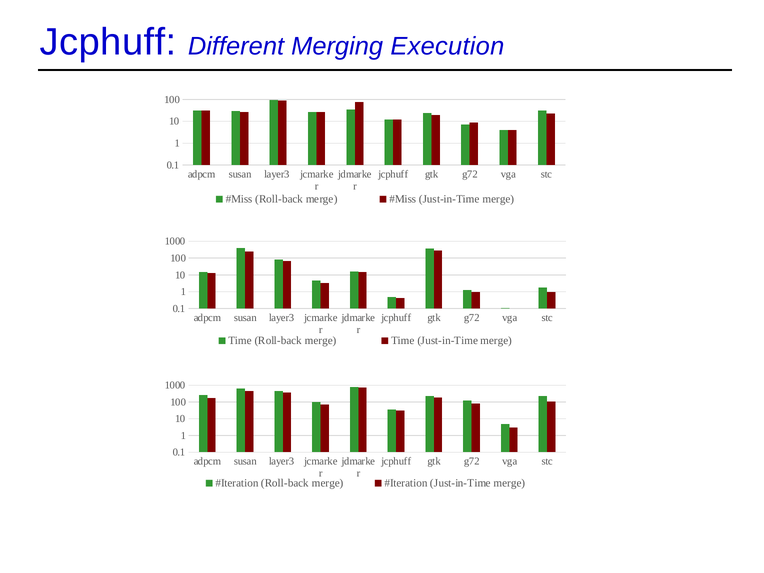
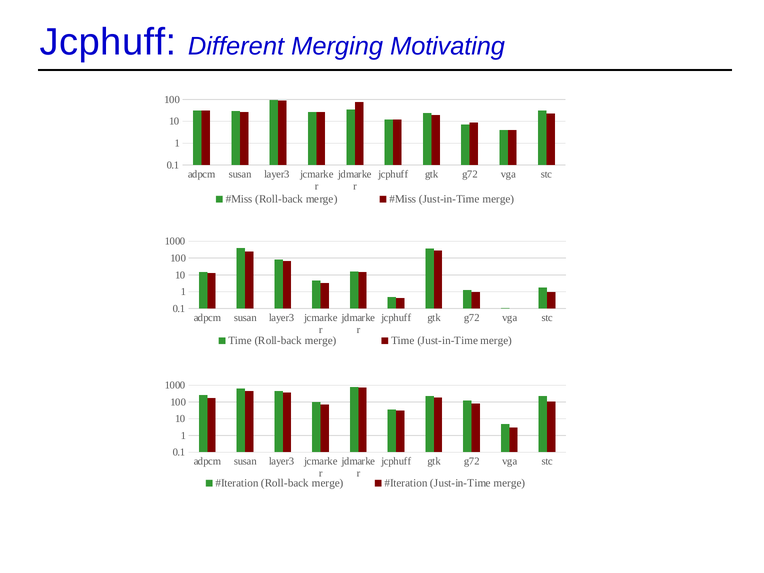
Execution: Execution -> Motivating
